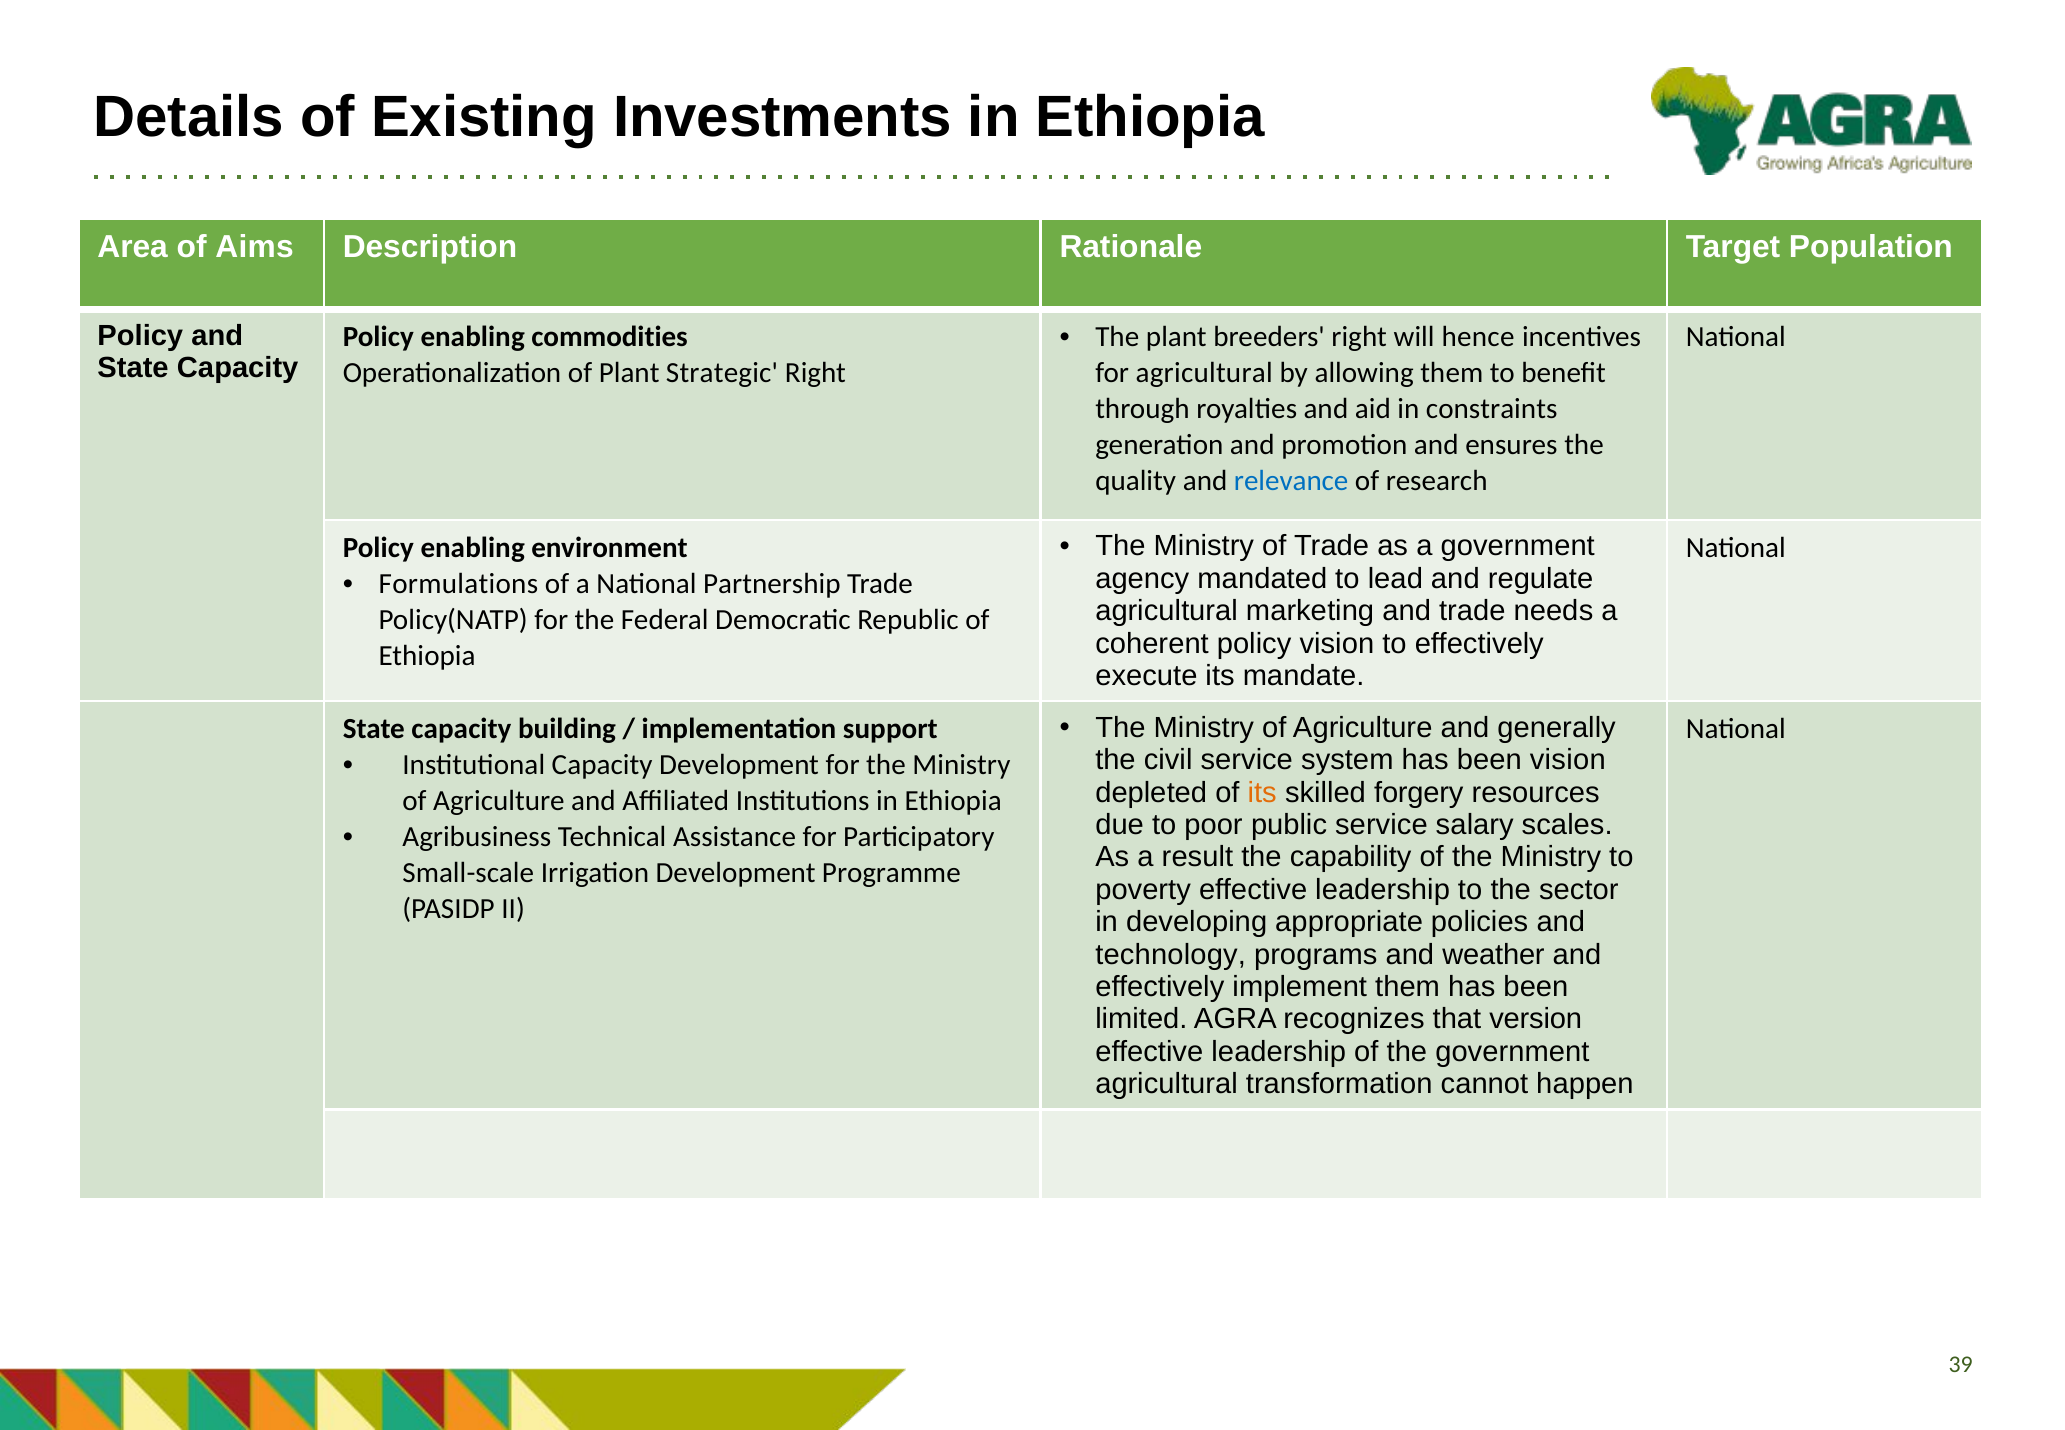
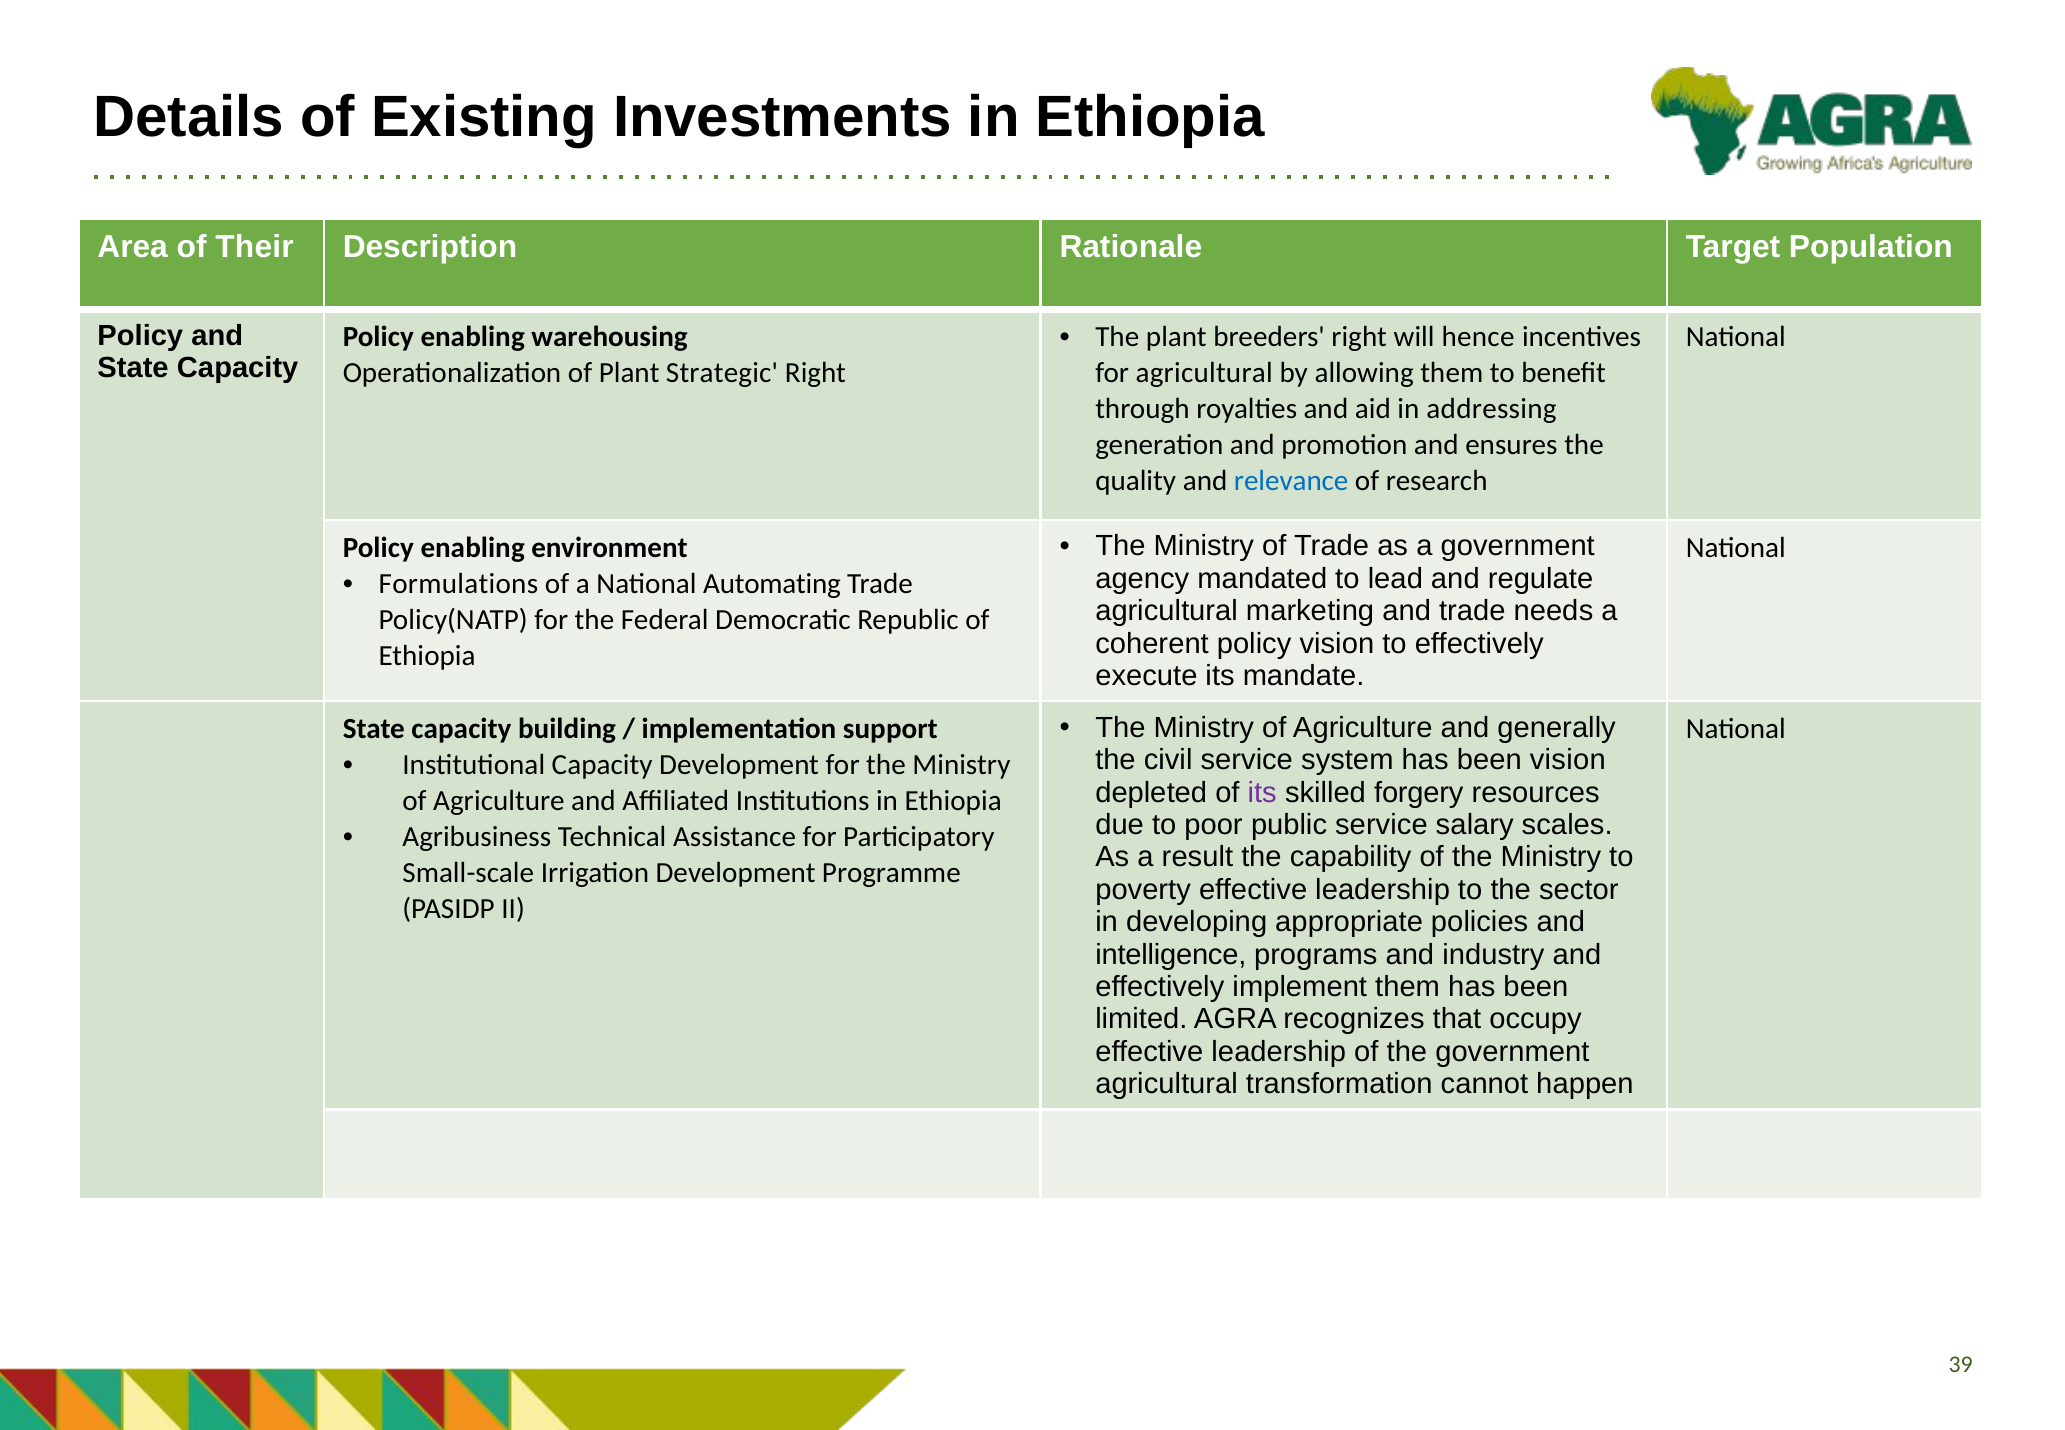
Aims: Aims -> Their
commodities: commodities -> warehousing
constraints: constraints -> addressing
Partnership: Partnership -> Automating
its at (1262, 792) colour: orange -> purple
technology: technology -> intelligence
weather: weather -> industry
version: version -> occupy
